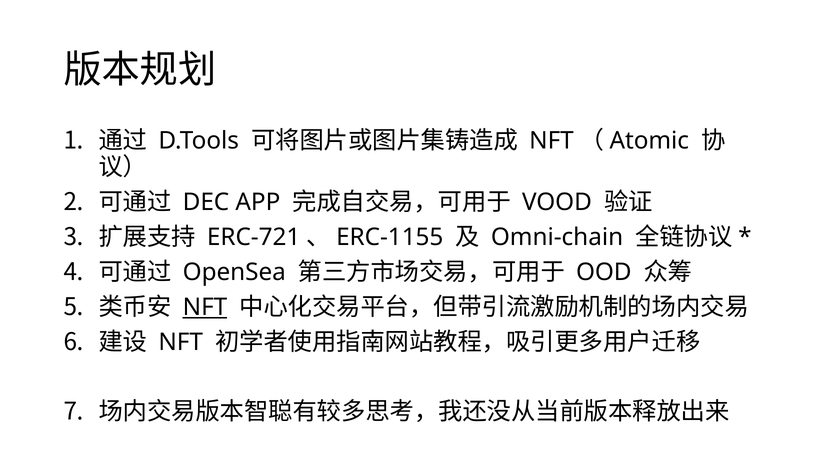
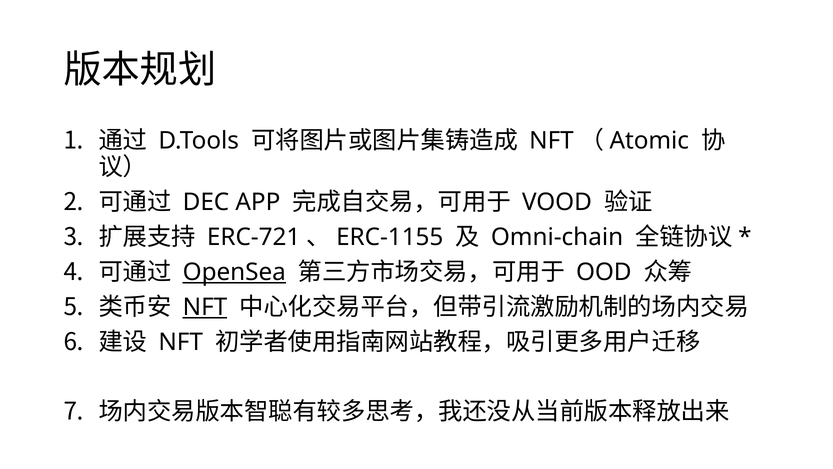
OpenSea underline: none -> present
